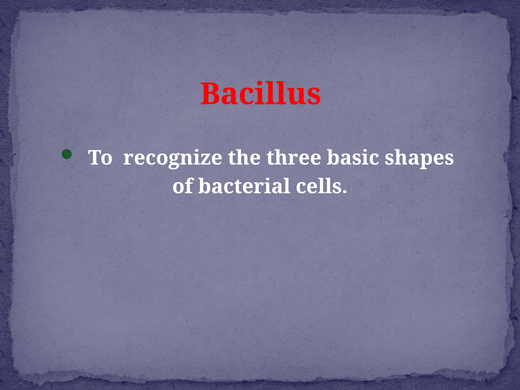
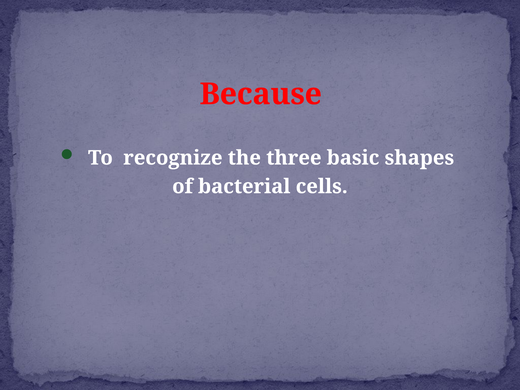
Bacillus: Bacillus -> Because
